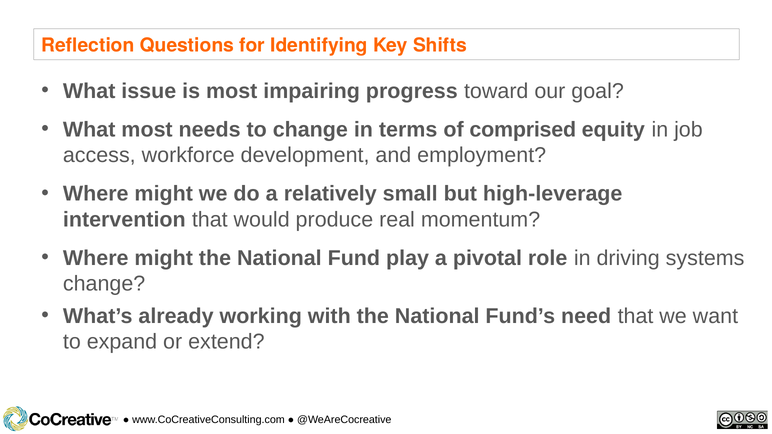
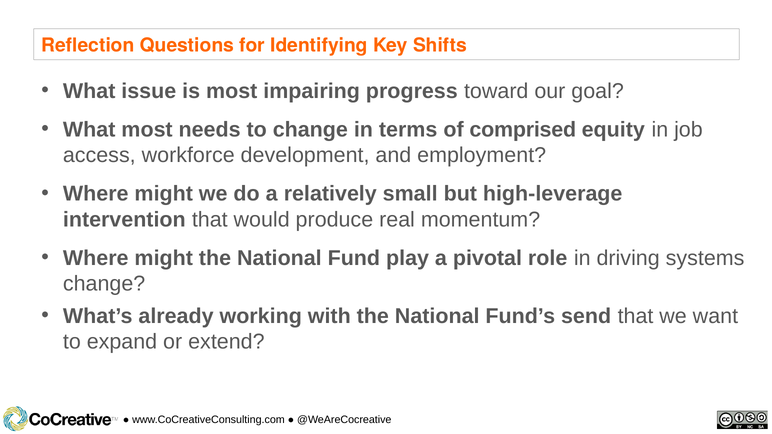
need: need -> send
